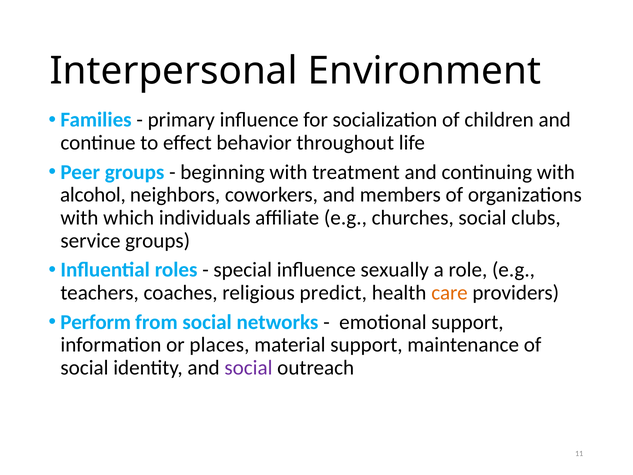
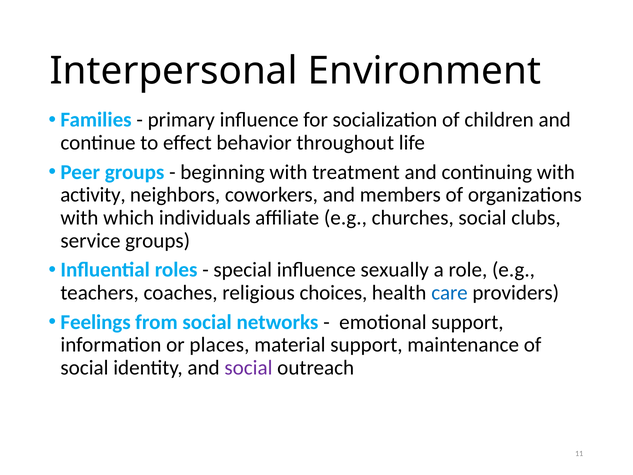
alcohol: alcohol -> activity
predict: predict -> choices
care colour: orange -> blue
Perform: Perform -> Feelings
